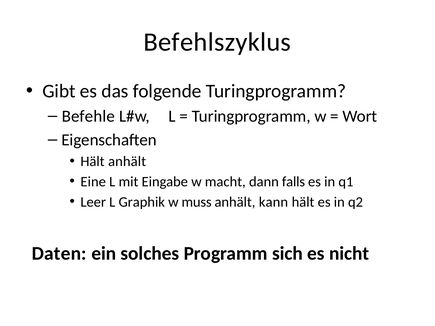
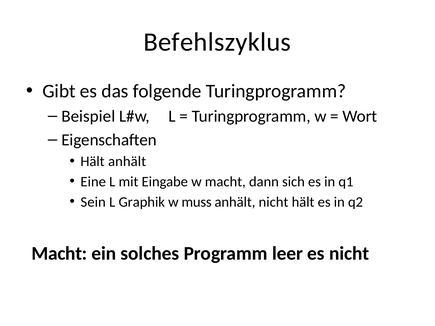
Befehle: Befehle -> Beispiel
falls: falls -> sich
Leer: Leer -> Sein
anhält kann: kann -> nicht
Daten at (59, 254): Daten -> Macht
sich: sich -> leer
